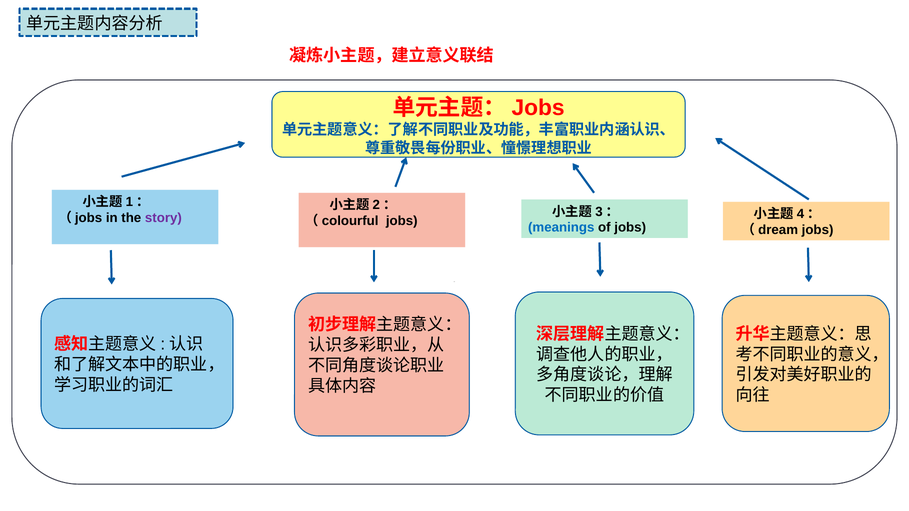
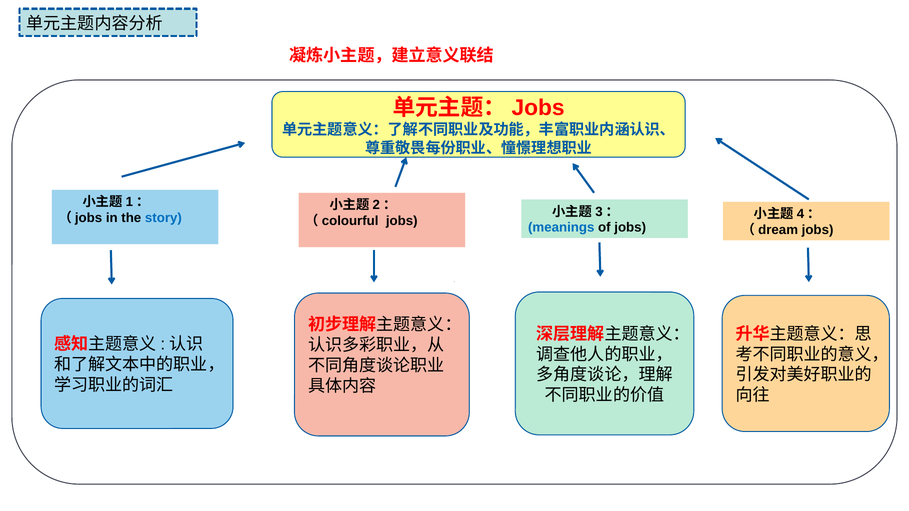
story colour: purple -> blue
